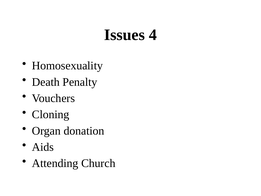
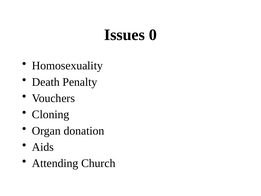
4: 4 -> 0
